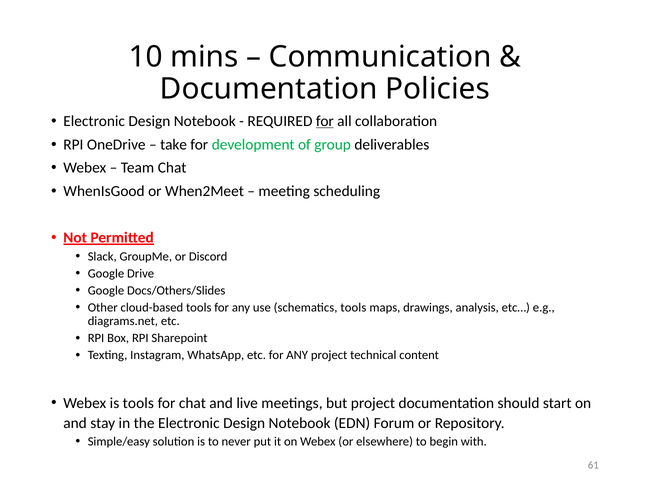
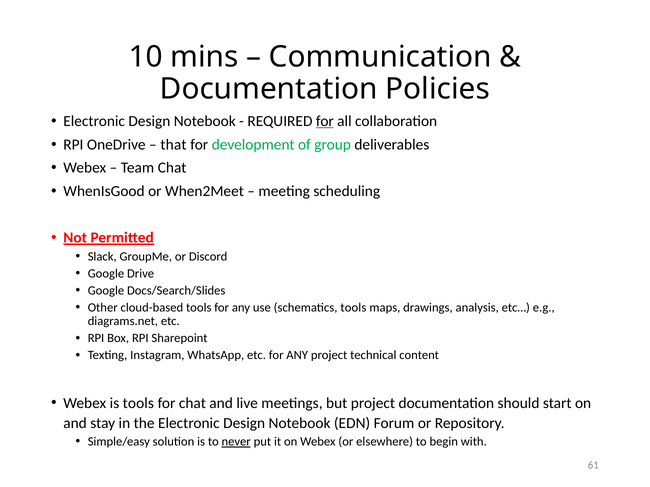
take: take -> that
Docs/Others/Slides: Docs/Others/Slides -> Docs/Search/Slides
never underline: none -> present
